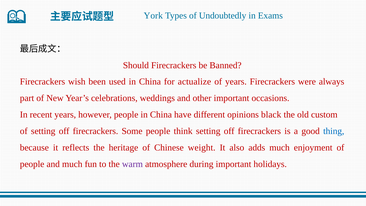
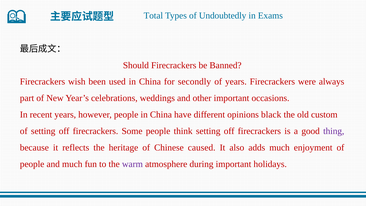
York: York -> Total
actualize: actualize -> secondly
thing colour: blue -> purple
weight: weight -> caused
